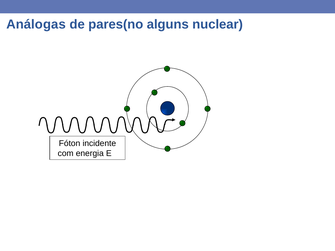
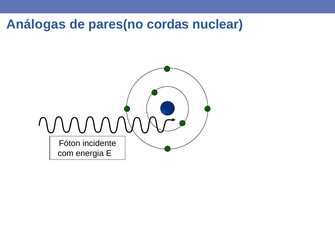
alguns: alguns -> cordas
